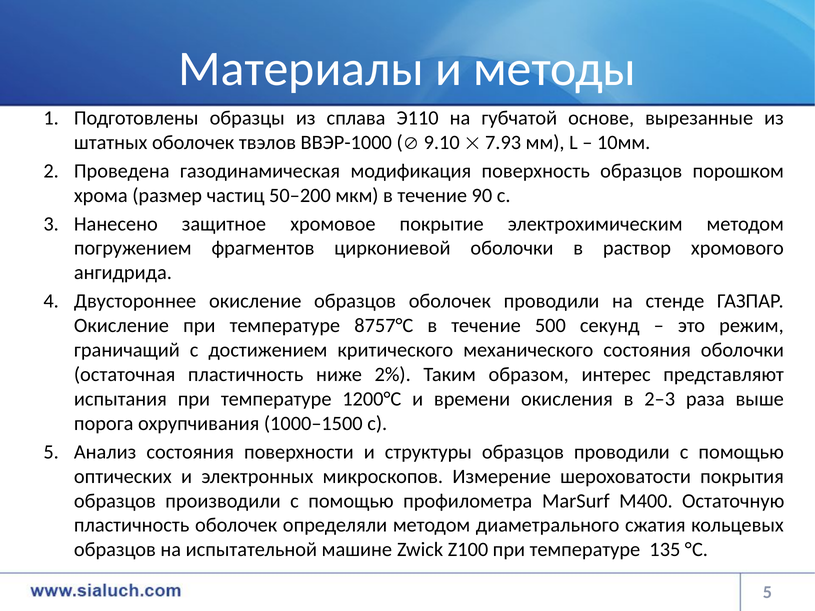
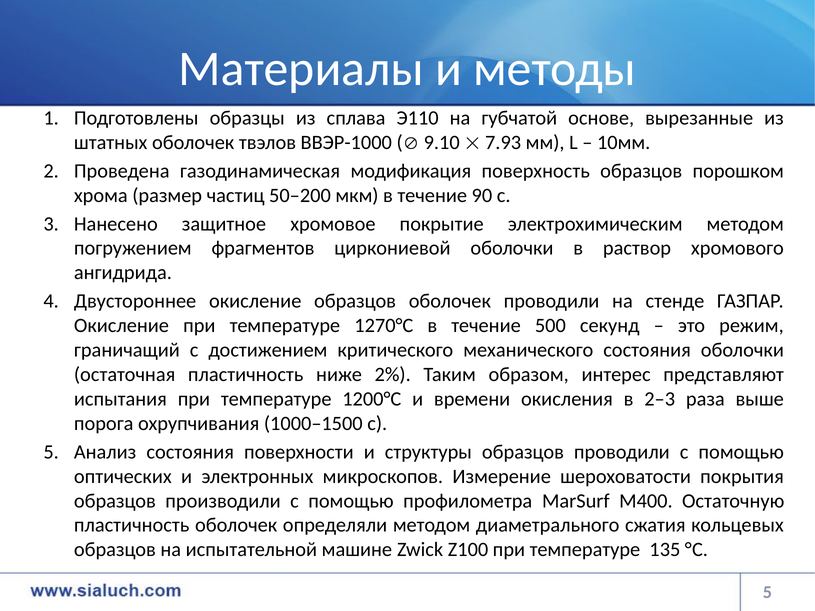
8757°С: 8757°С -> 1270°С
